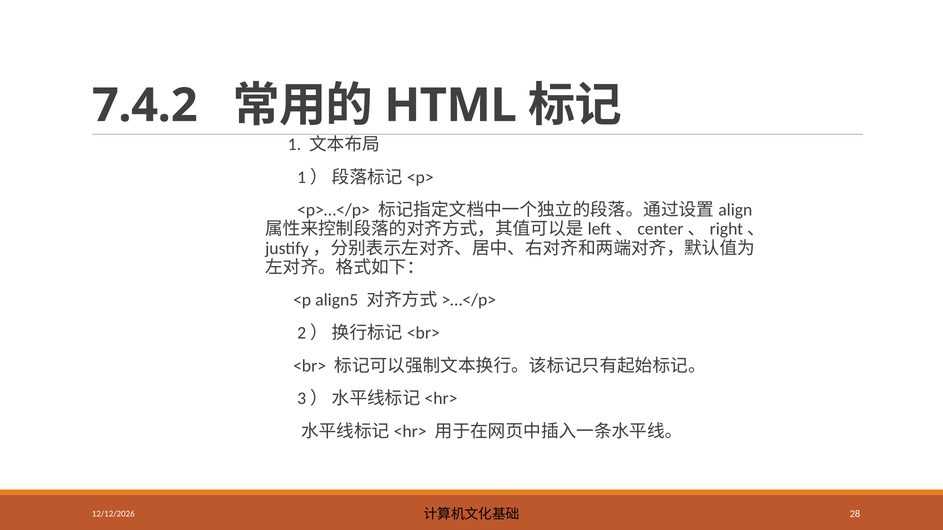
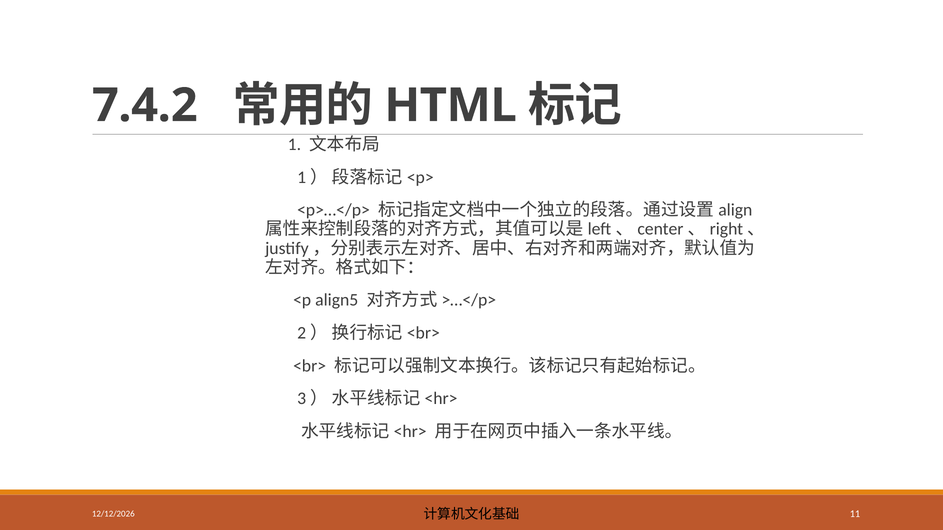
28: 28 -> 11
